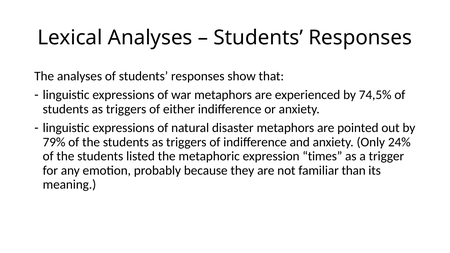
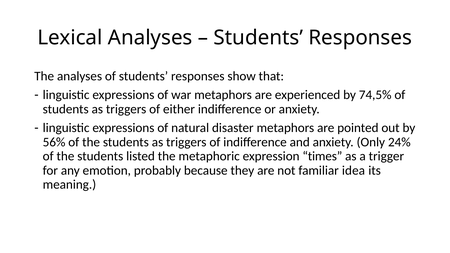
79%: 79% -> 56%
than: than -> idea
